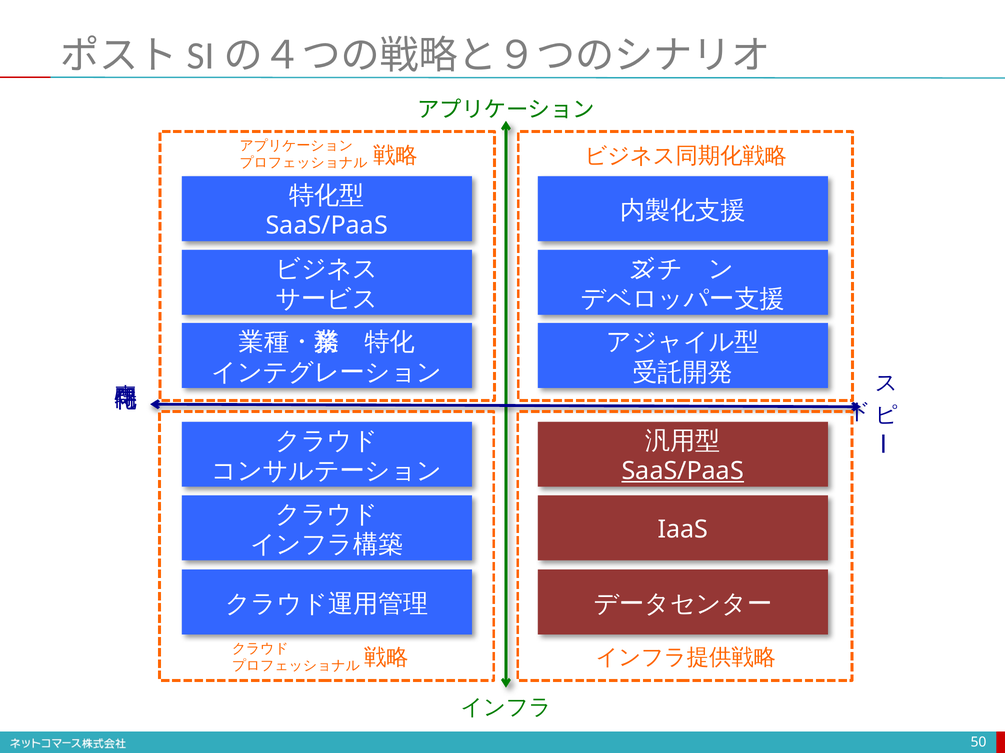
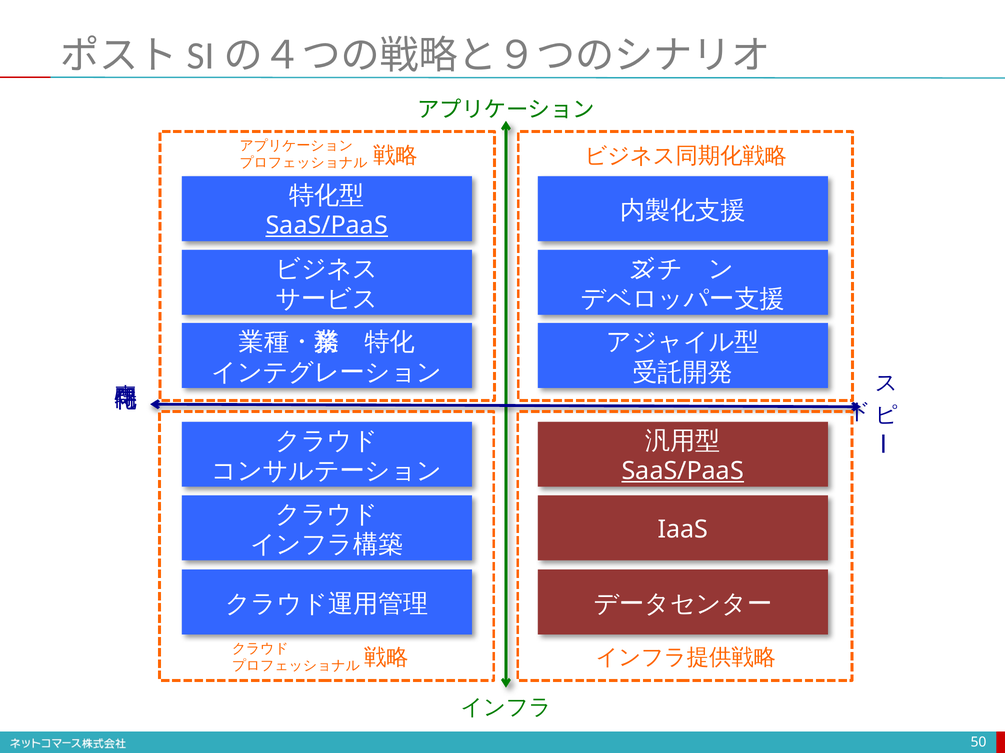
SaaS/PaaS at (327, 226) underline: none -> present
